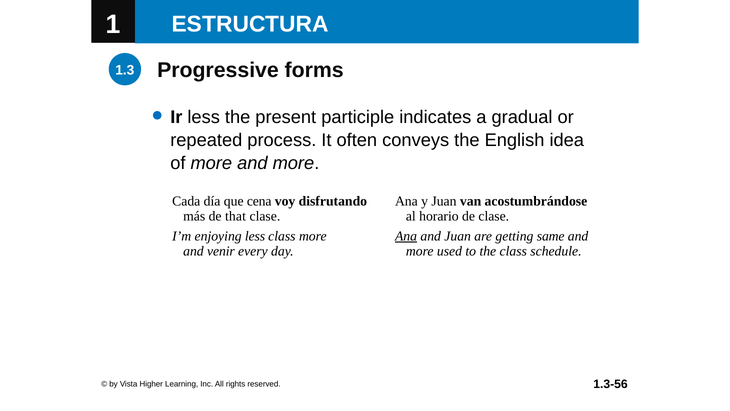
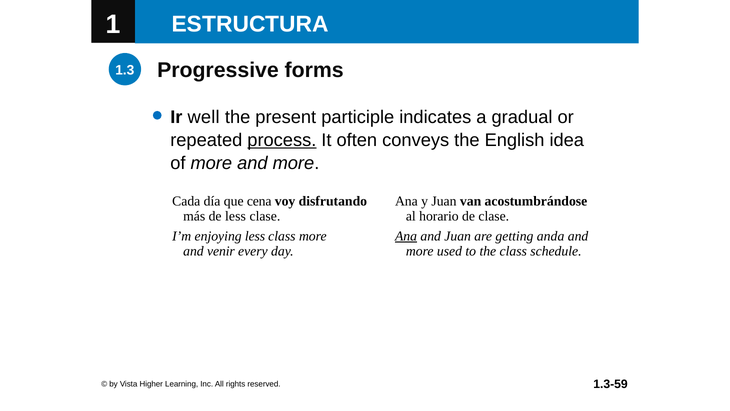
Ir less: less -> well
process underline: none -> present
de that: that -> less
same: same -> anda
1.3-56: 1.3-56 -> 1.3-59
